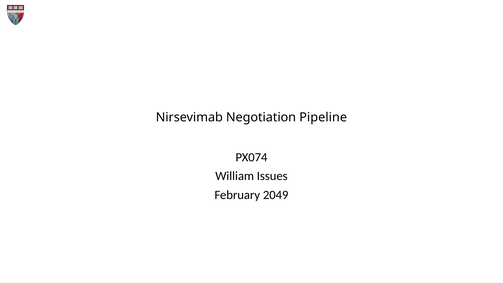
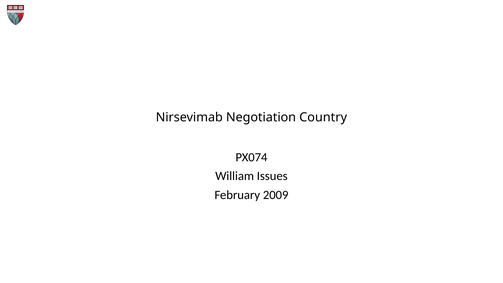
Pipeline: Pipeline -> Country
2049: 2049 -> 2009
